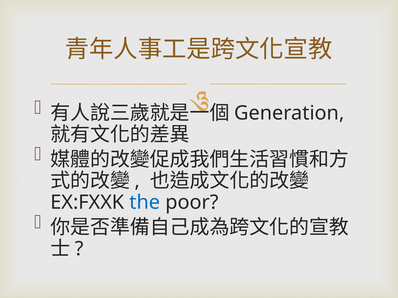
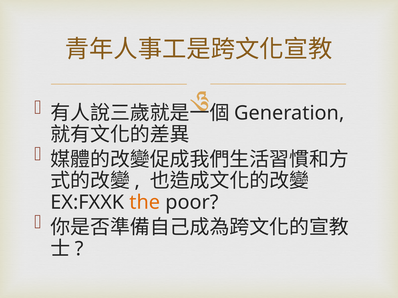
the colour: blue -> orange
